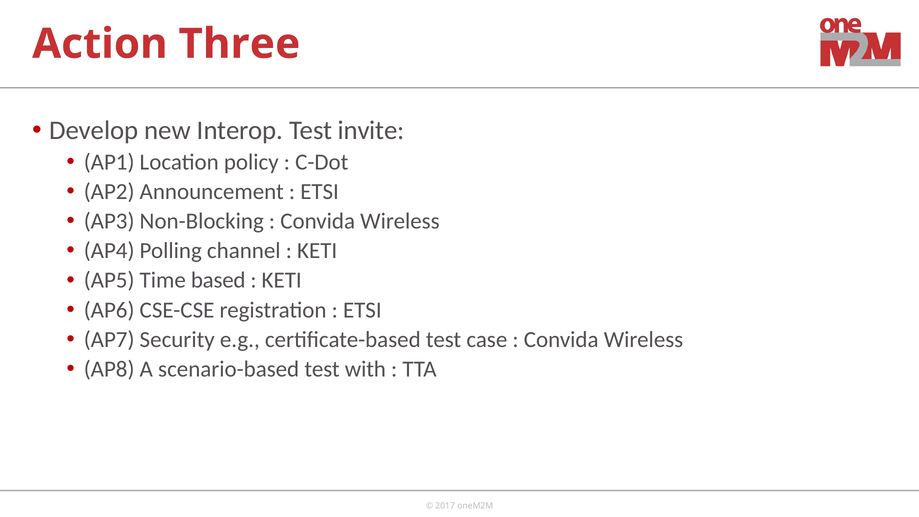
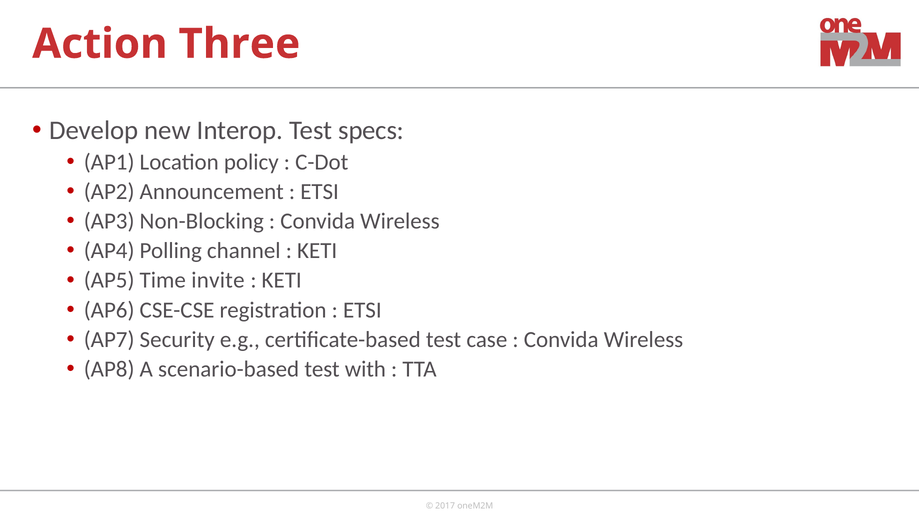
invite: invite -> specs
based: based -> invite
